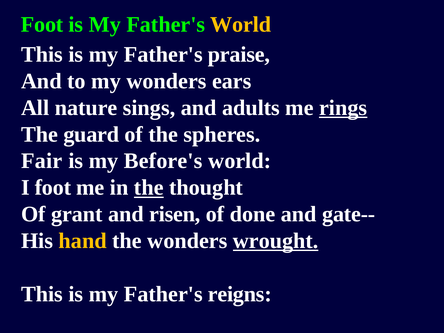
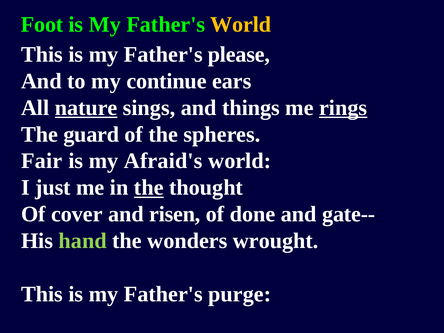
praise: praise -> please
my wonders: wonders -> continue
nature underline: none -> present
adults: adults -> things
Before's: Before's -> Afraid's
I foot: foot -> just
grant: grant -> cover
hand colour: yellow -> light green
wrought underline: present -> none
reigns: reigns -> purge
